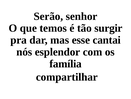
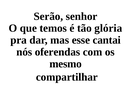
surgir: surgir -> glória
esplendor: esplendor -> oferendas
família: família -> mesmo
